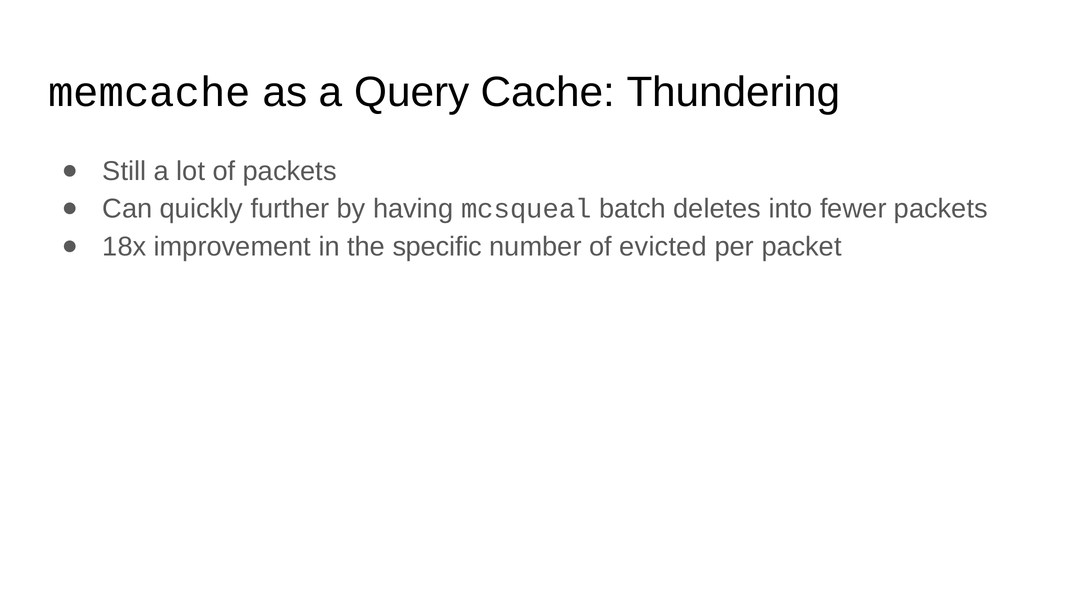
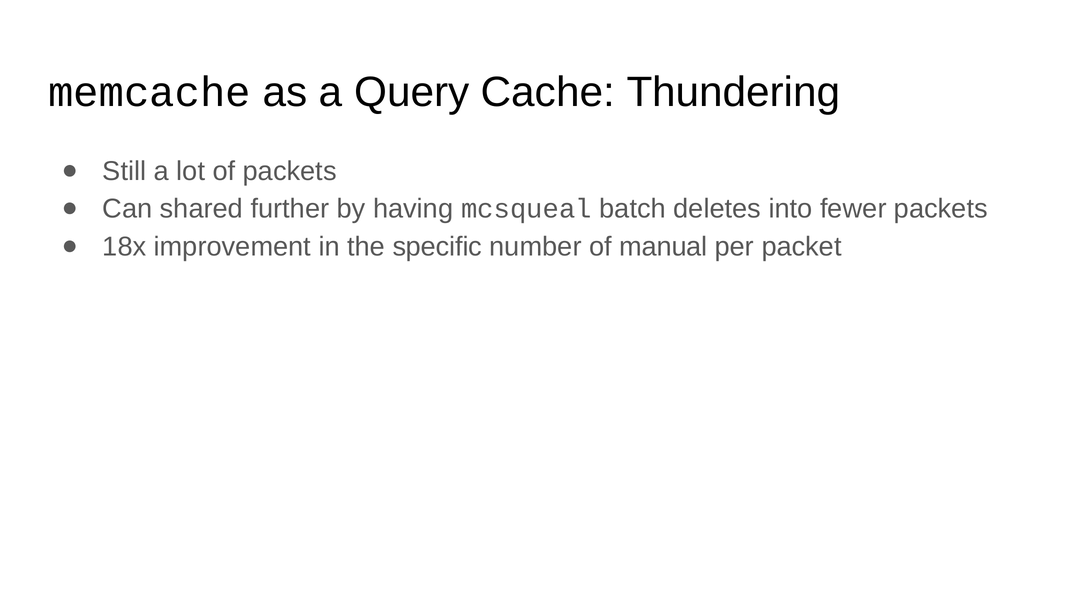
quickly: quickly -> shared
evicted: evicted -> manual
